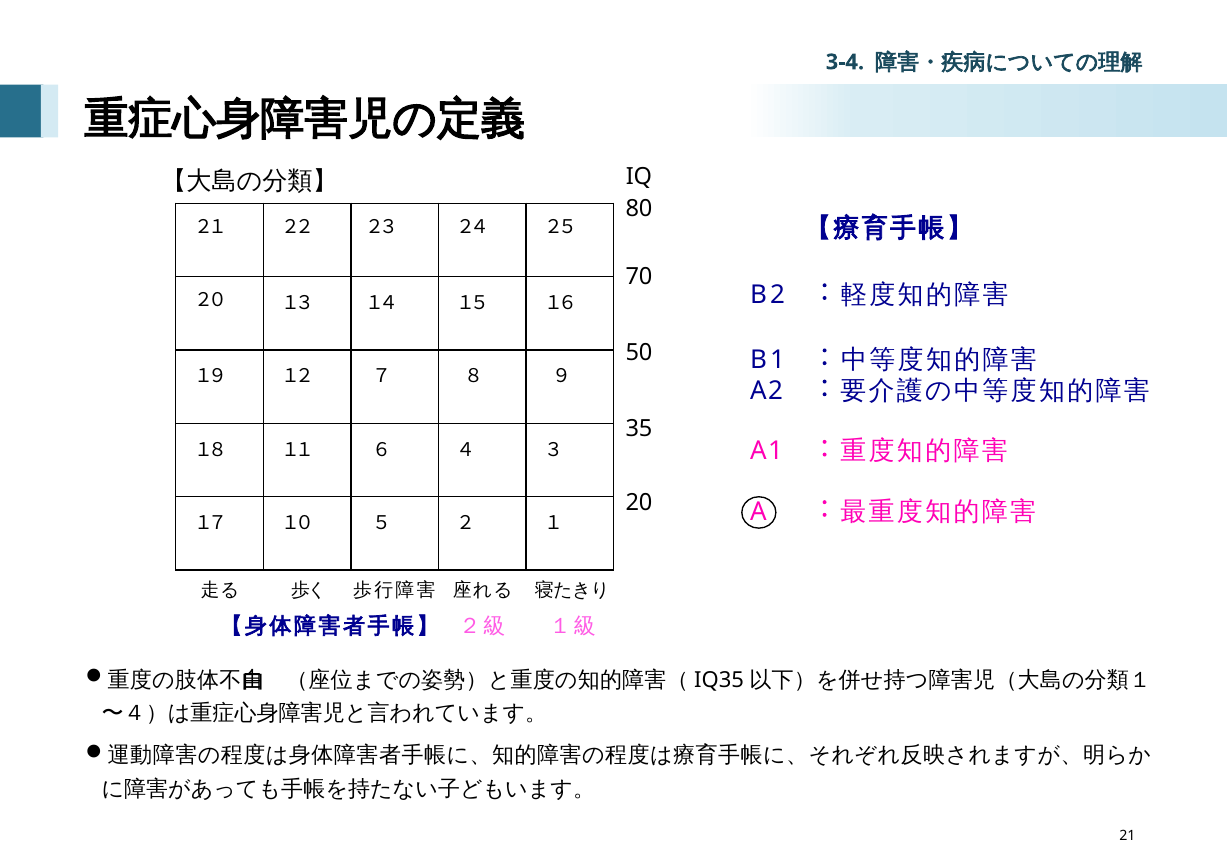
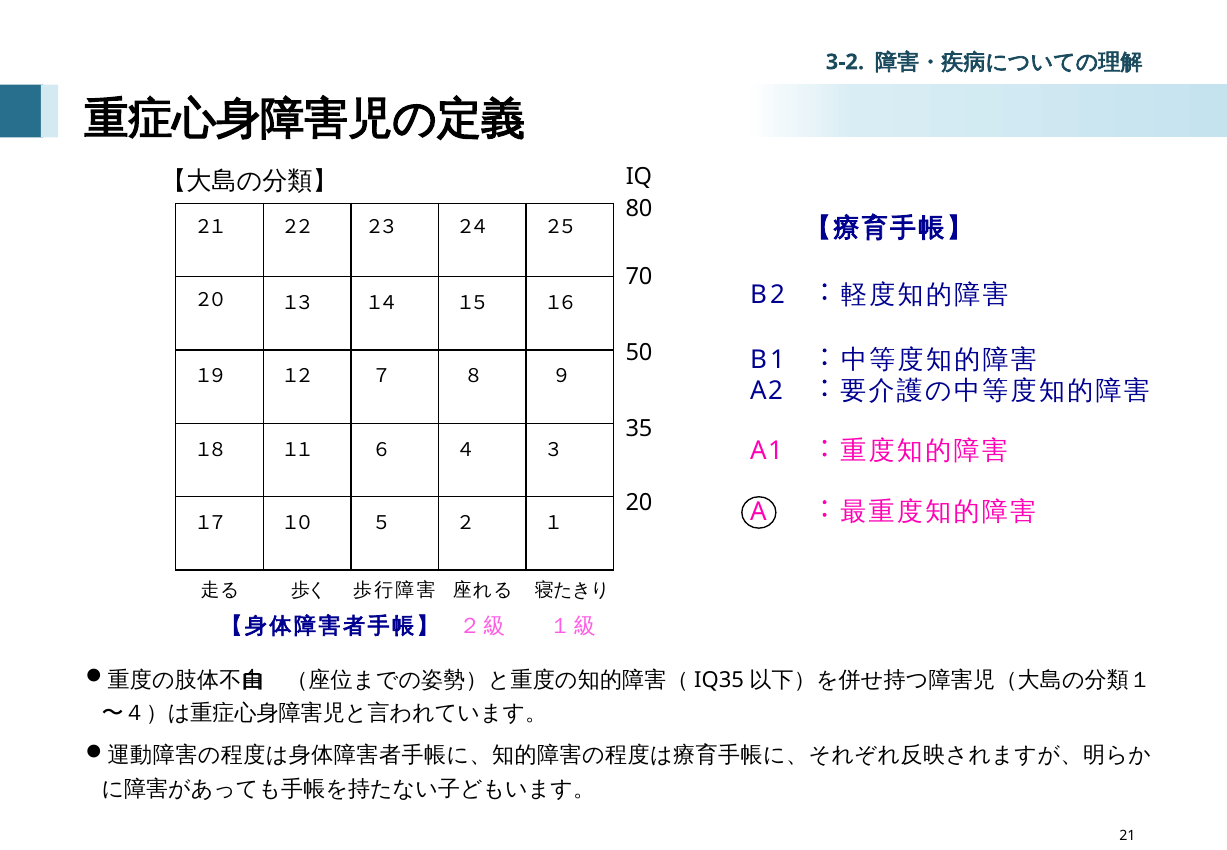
3-4: 3-4 -> 3-2
